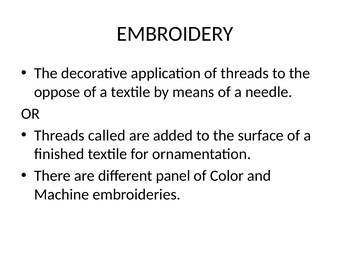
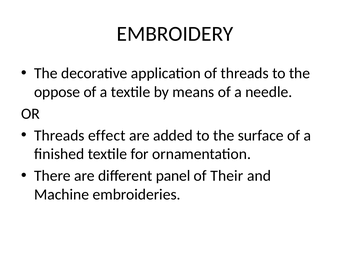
called: called -> effect
Color: Color -> Their
